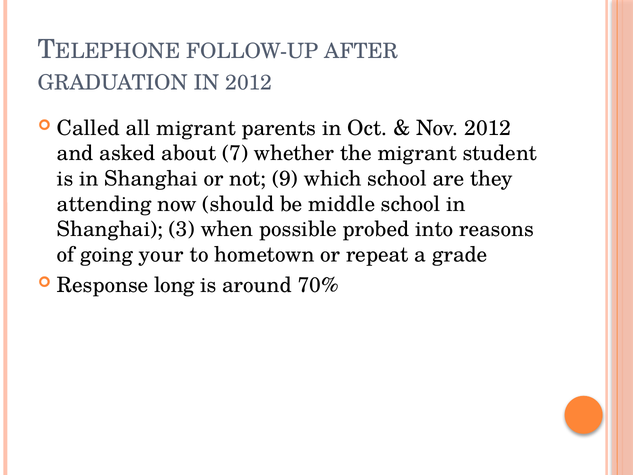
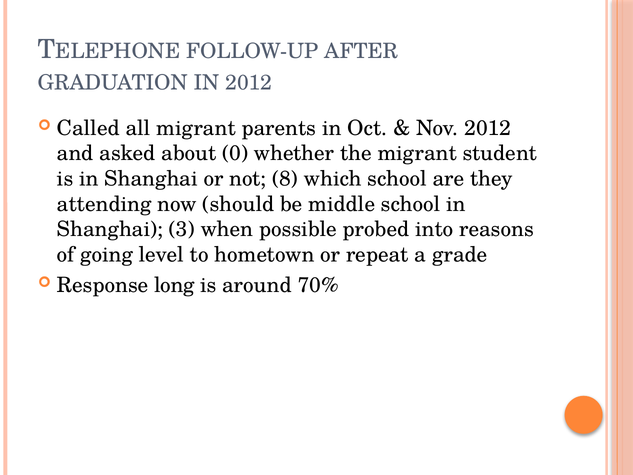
7: 7 -> 0
9: 9 -> 8
your: your -> level
